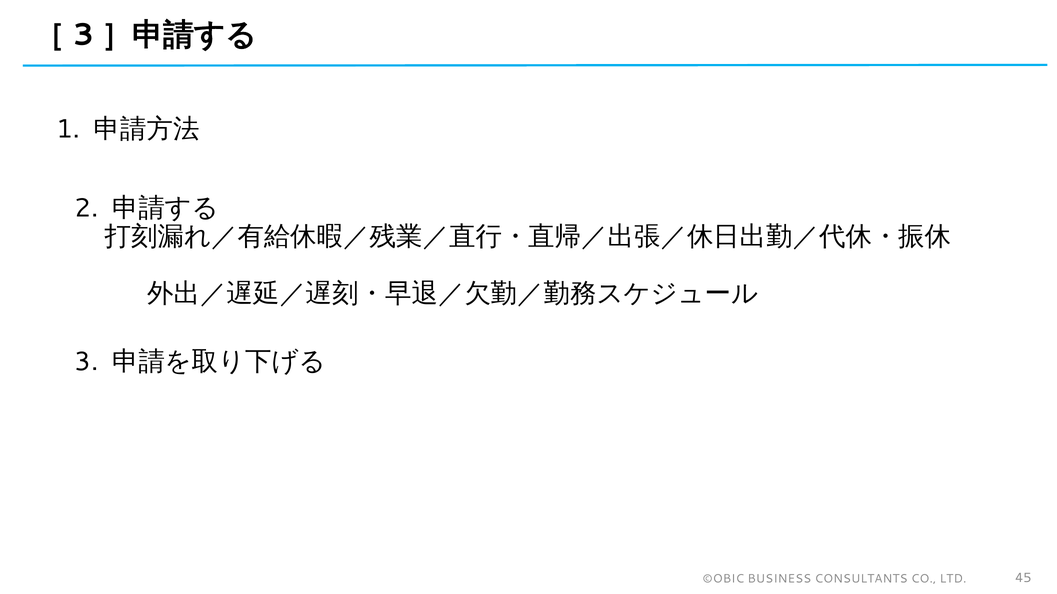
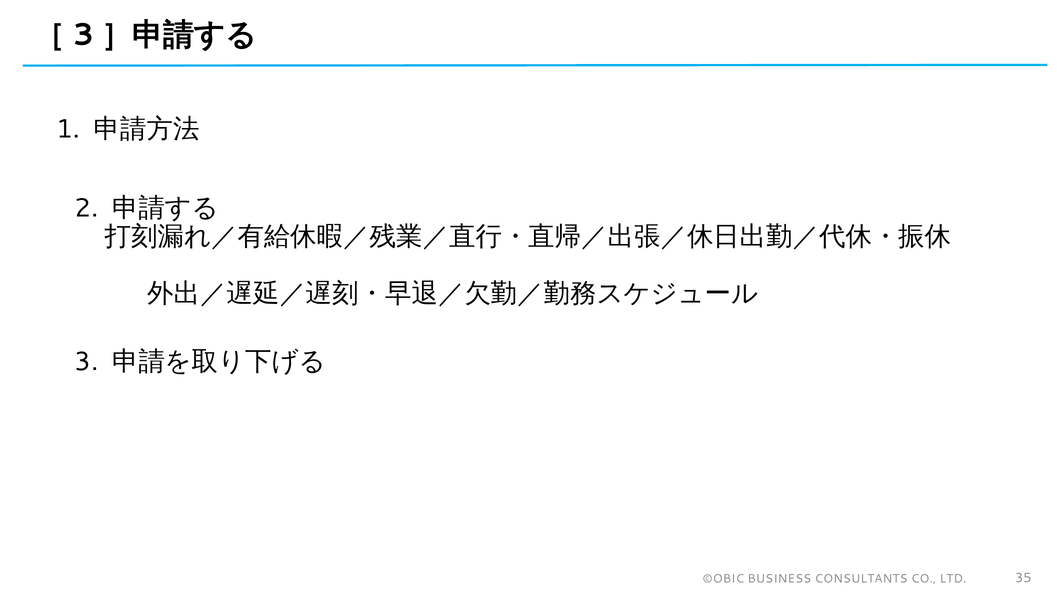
45: 45 -> 35
